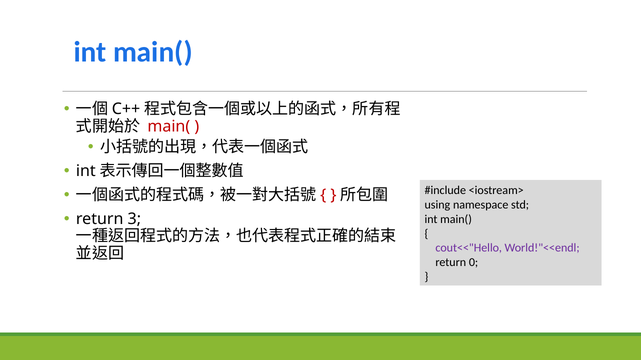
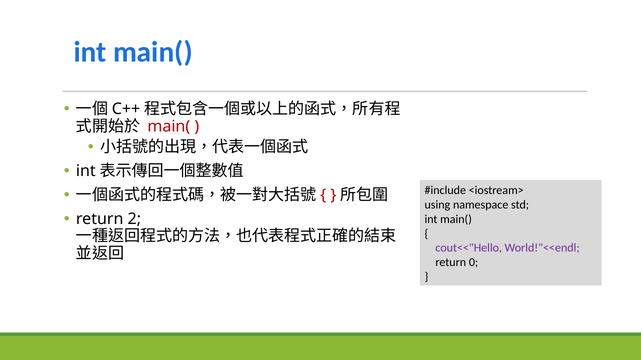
3: 3 -> 2
